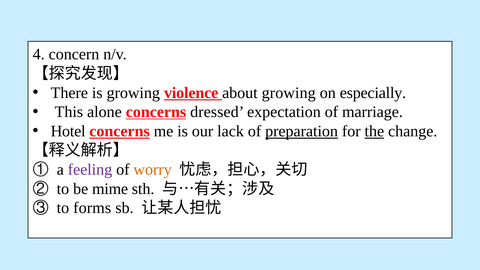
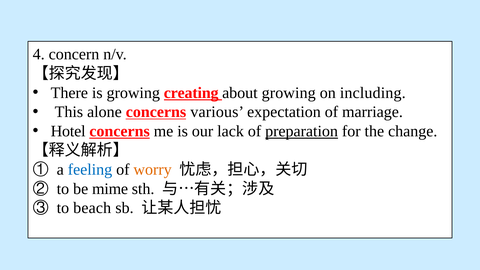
violence: violence -> creating
especially: especially -> including
dressed: dressed -> various
the underline: present -> none
feeling colour: purple -> blue
forms: forms -> beach
